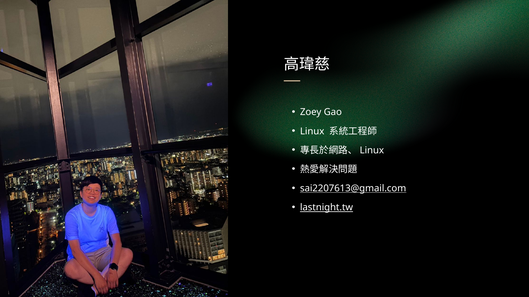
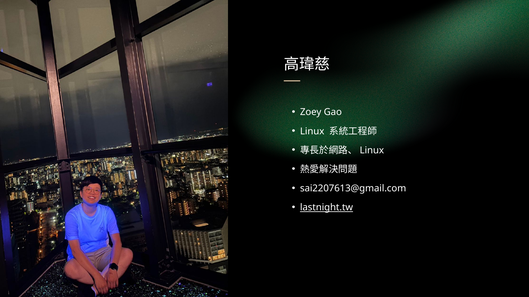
sai2207613@gmail.com underline: present -> none
